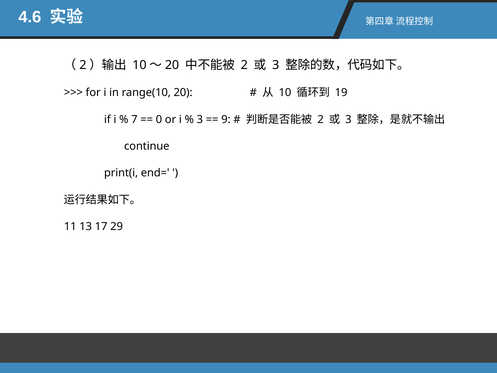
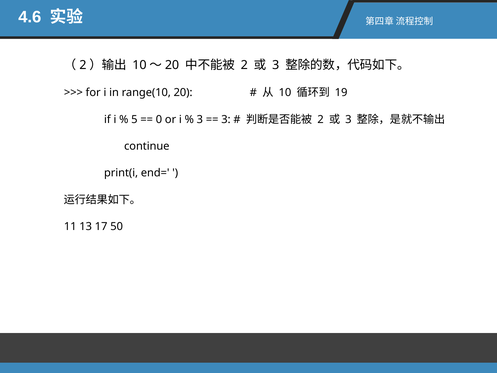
7: 7 -> 5
9 at (226, 119): 9 -> 3
29: 29 -> 50
